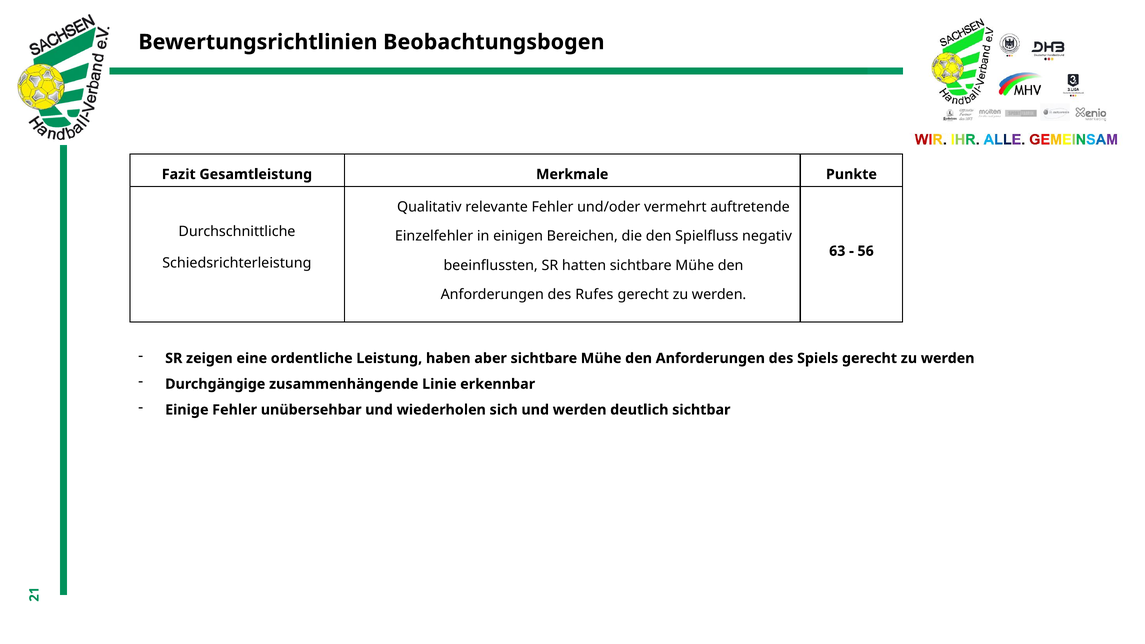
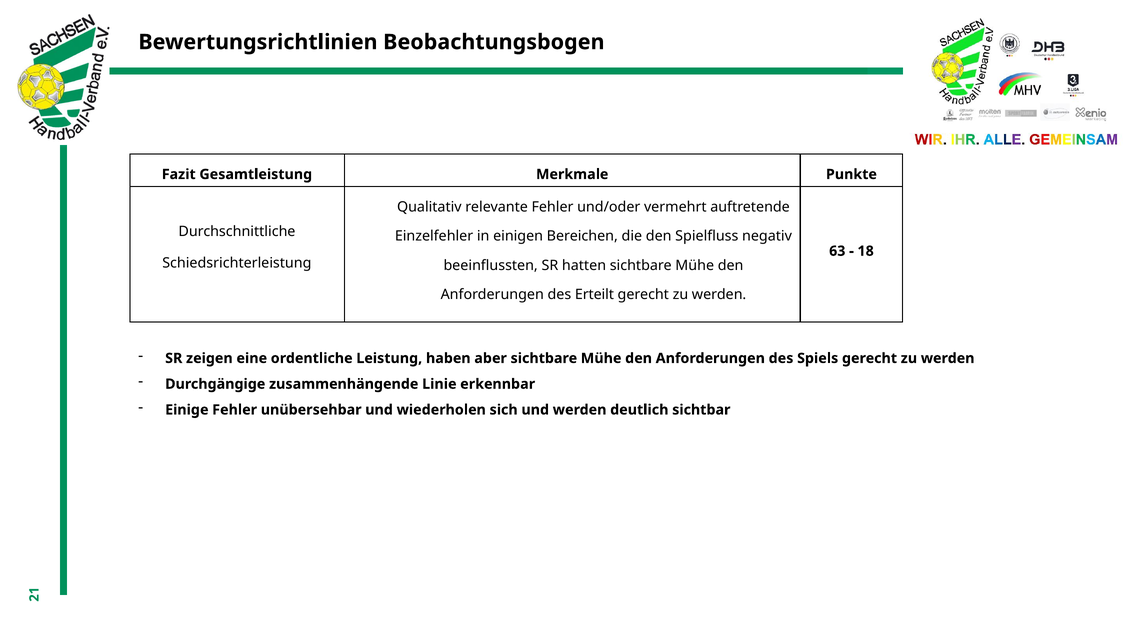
56: 56 -> 18
Rufes: Rufes -> Erteilt
